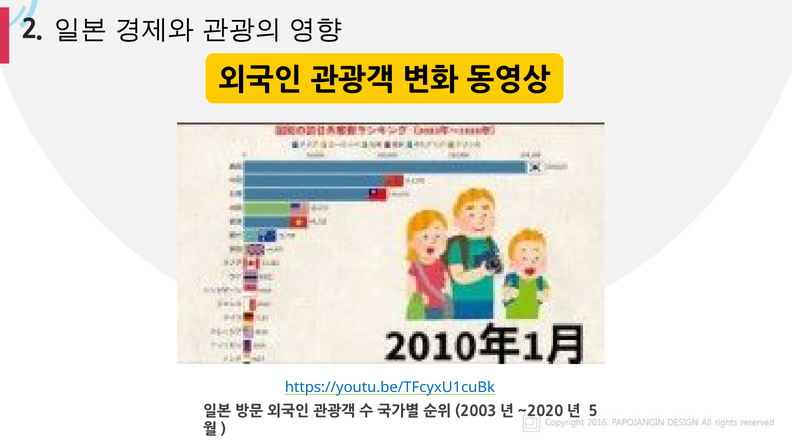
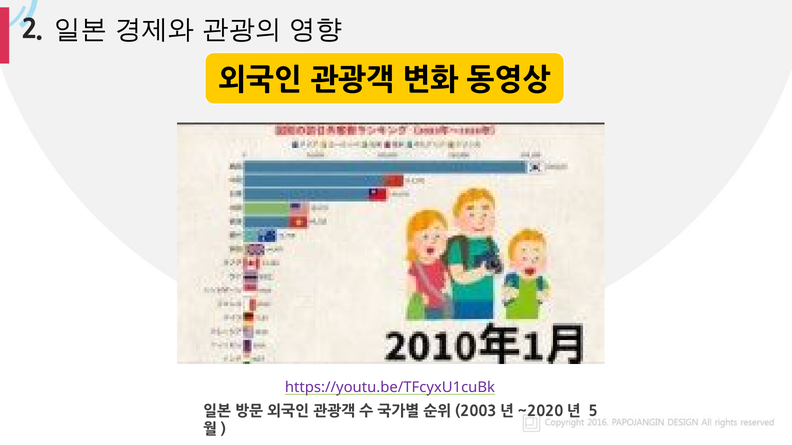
https://youtu.be/TFcyxU1cuBk colour: blue -> purple
